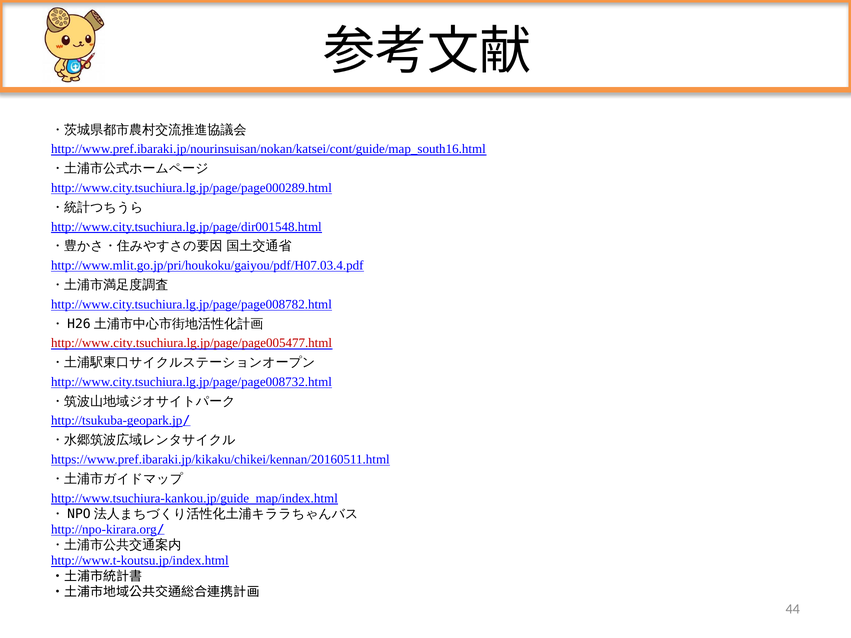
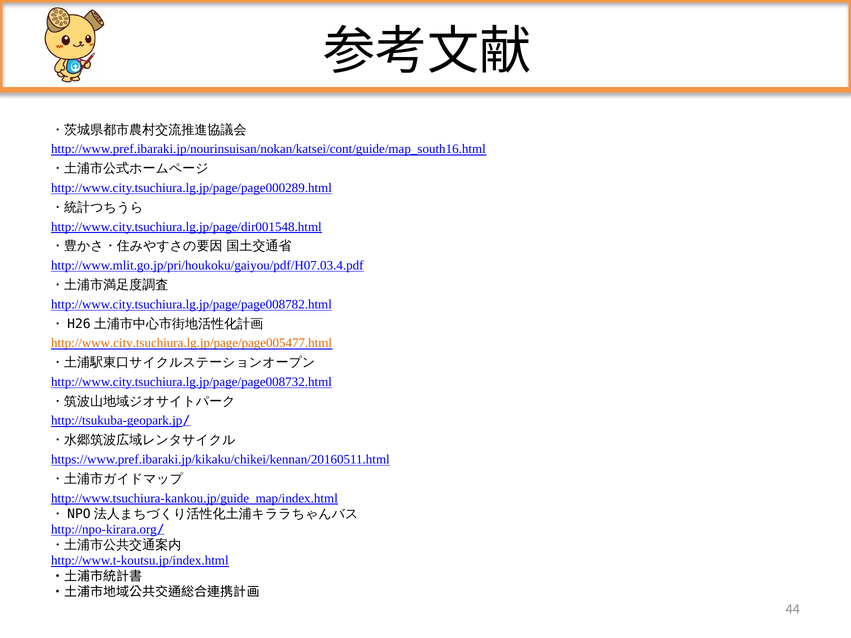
http://www.city.tsuchiura.lg.jp/page/page005477.html colour: red -> orange
